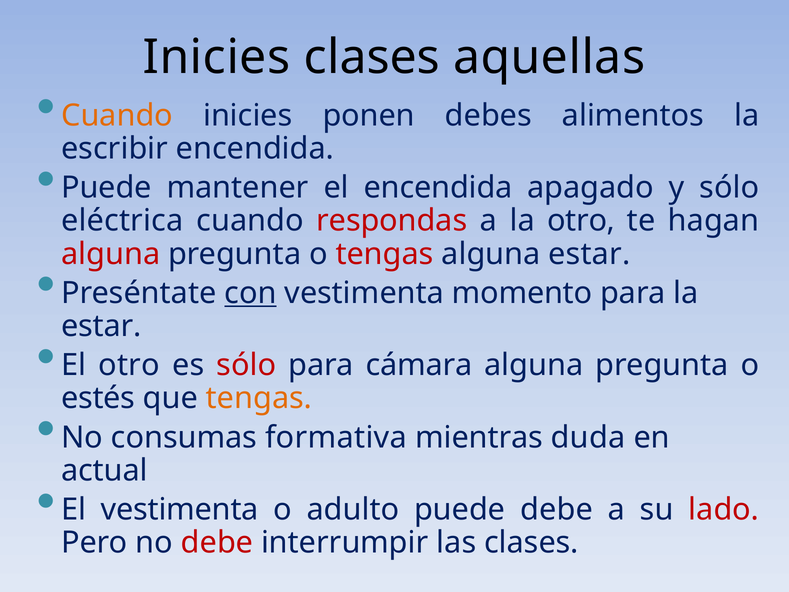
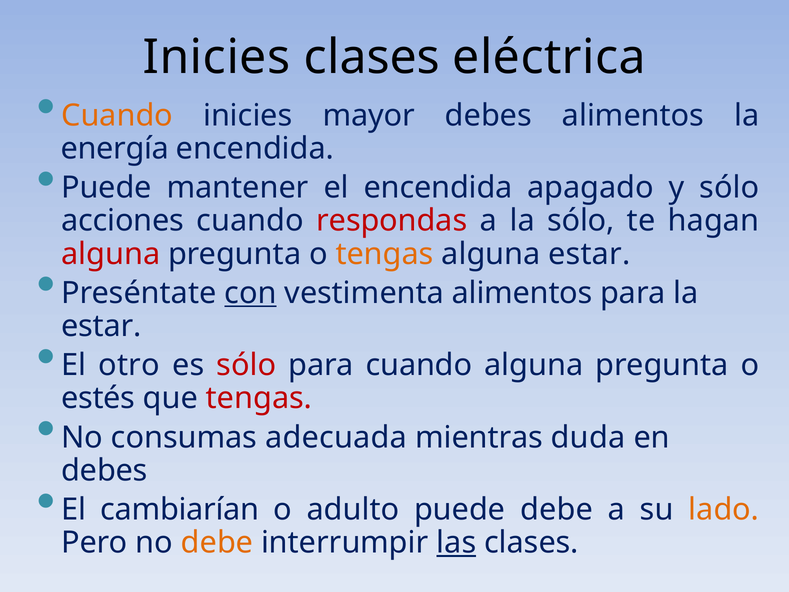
aquellas: aquellas -> eléctrica
ponen: ponen -> mayor
escribir: escribir -> energía
eléctrica: eléctrica -> acciones
la otro: otro -> sólo
tengas at (385, 254) colour: red -> orange
vestimenta momento: momento -> alimentos
para cámara: cámara -> cuando
tengas at (259, 398) colour: orange -> red
formativa: formativa -> adecuada
actual at (104, 470): actual -> debes
El vestimenta: vestimenta -> cambiarían
lado colour: red -> orange
debe at (217, 543) colour: red -> orange
las underline: none -> present
